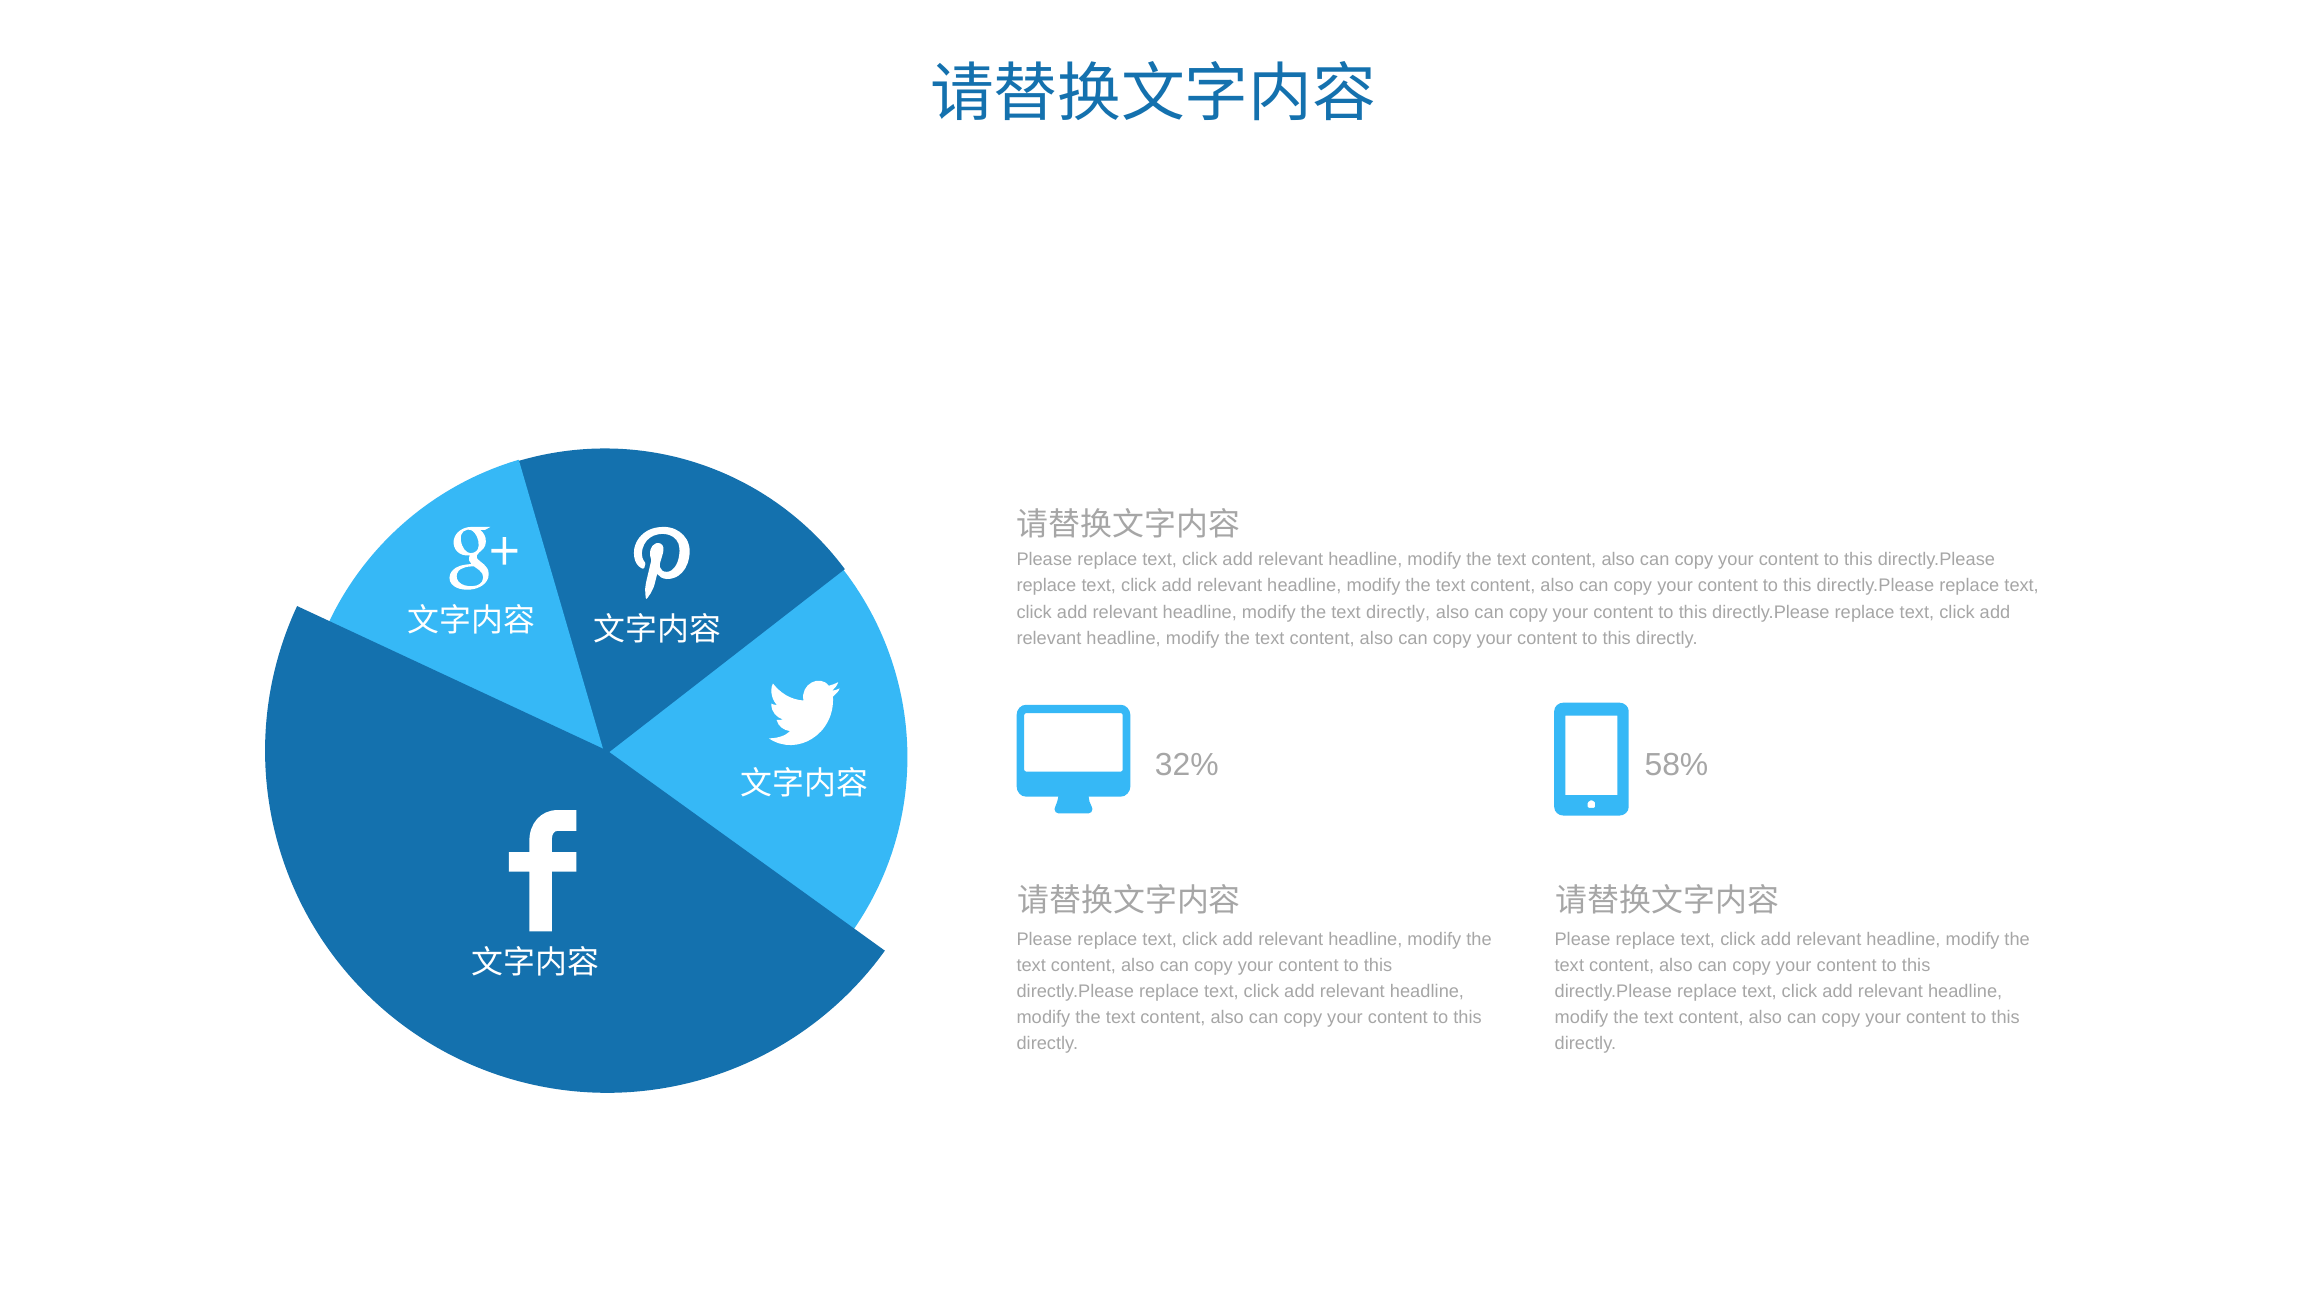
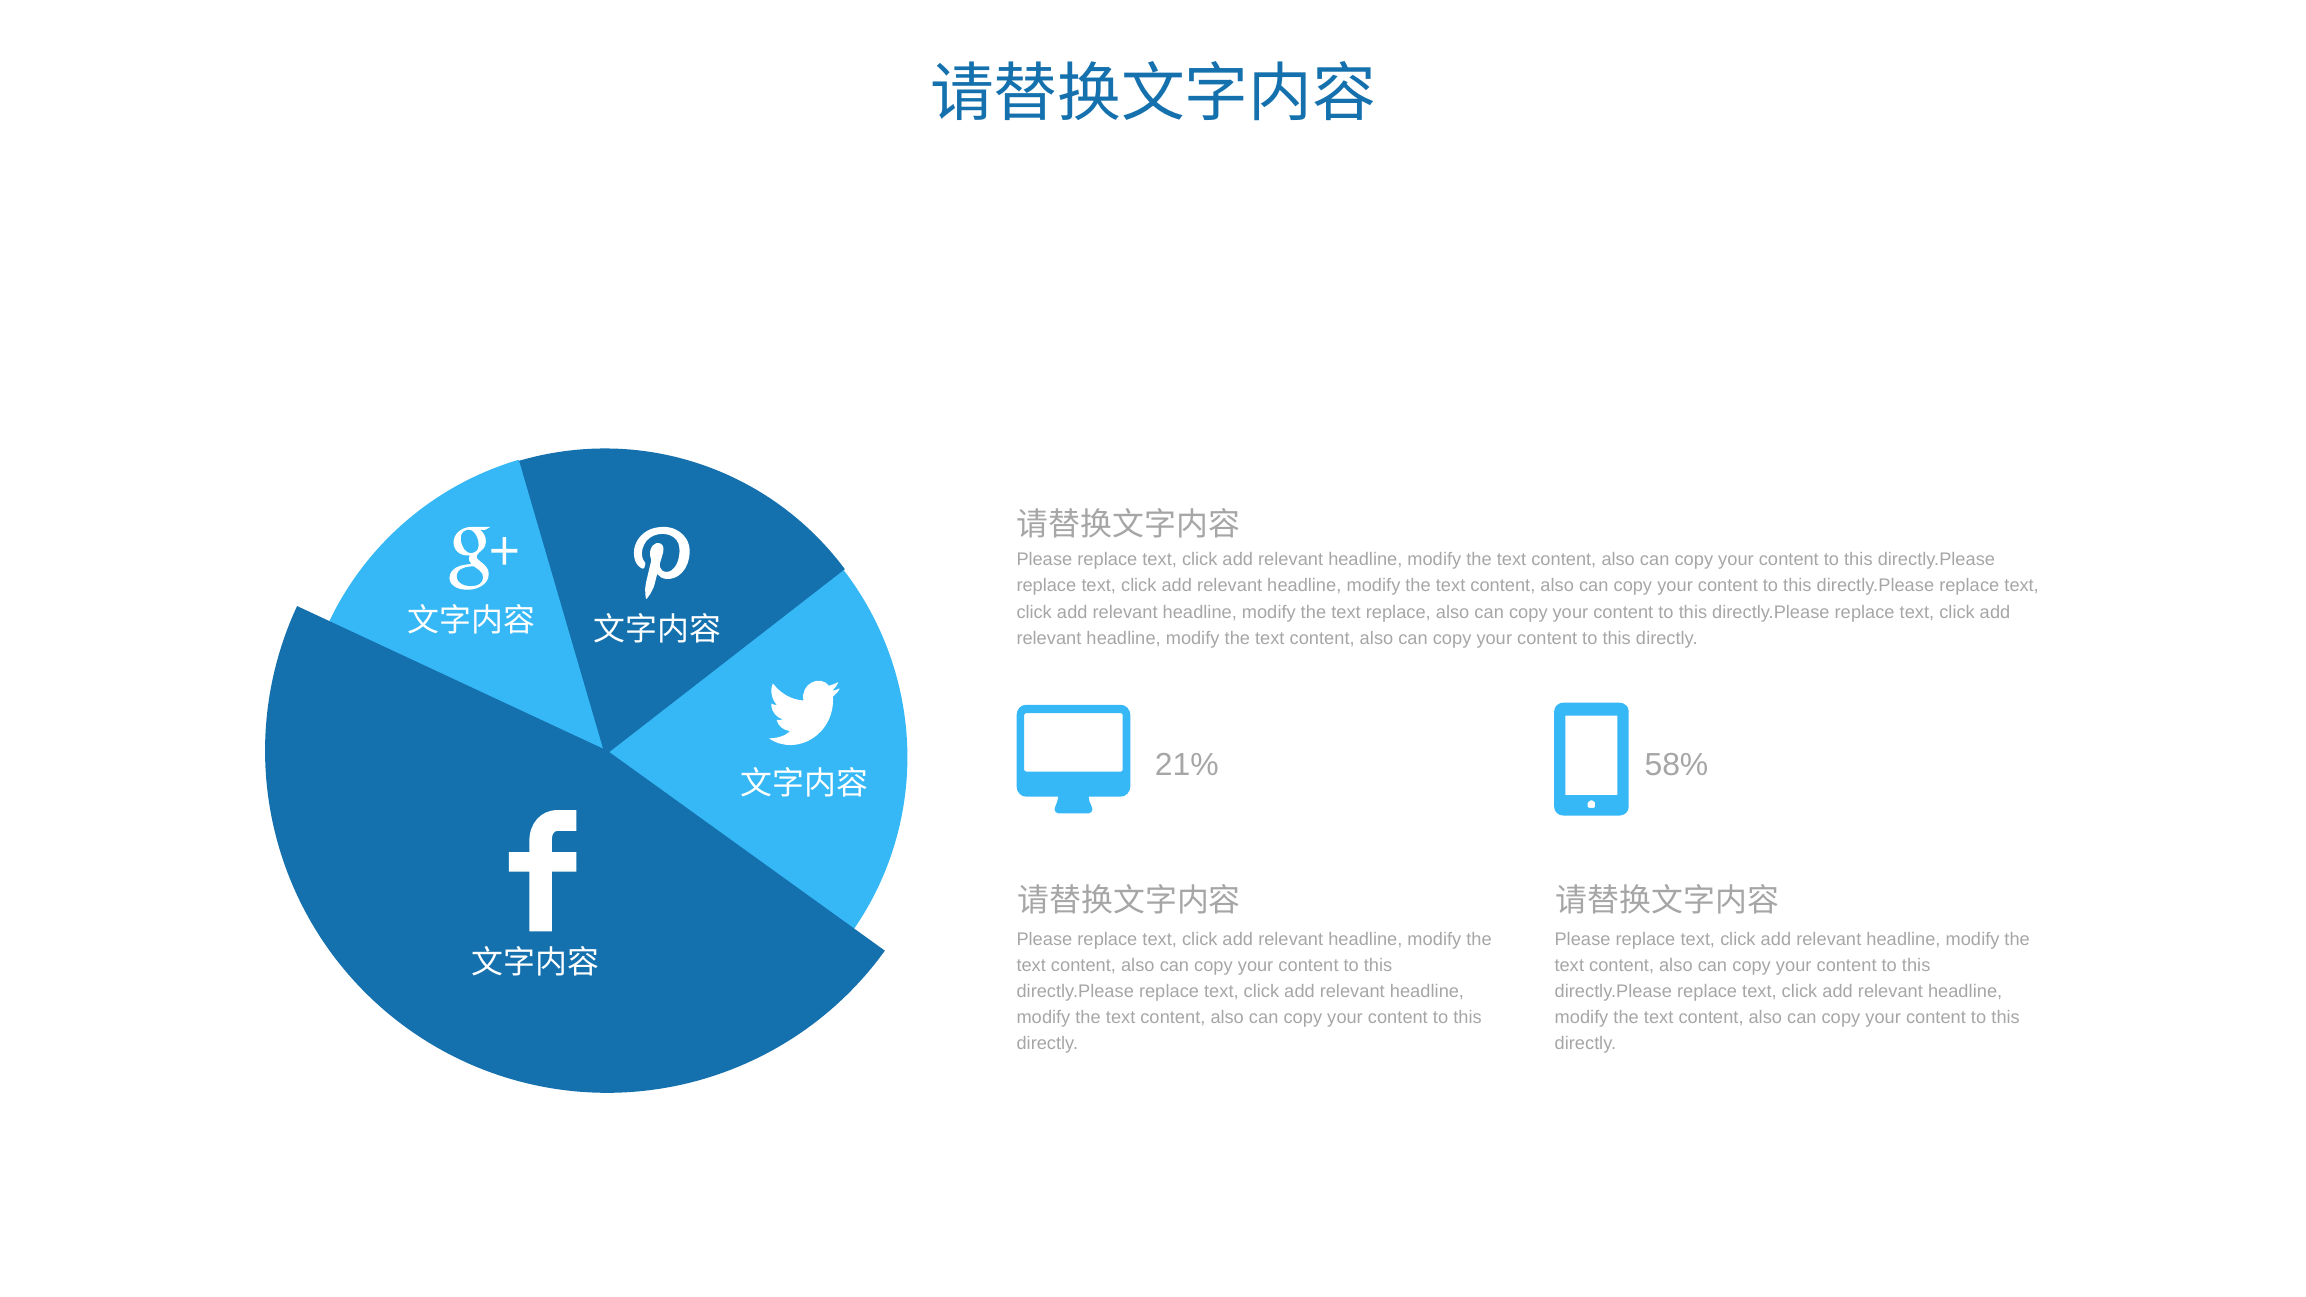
text directly: directly -> replace
32%: 32% -> 21%
